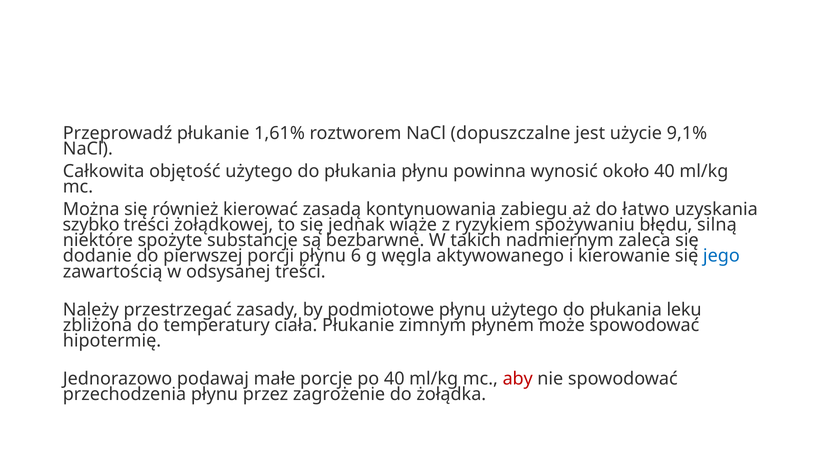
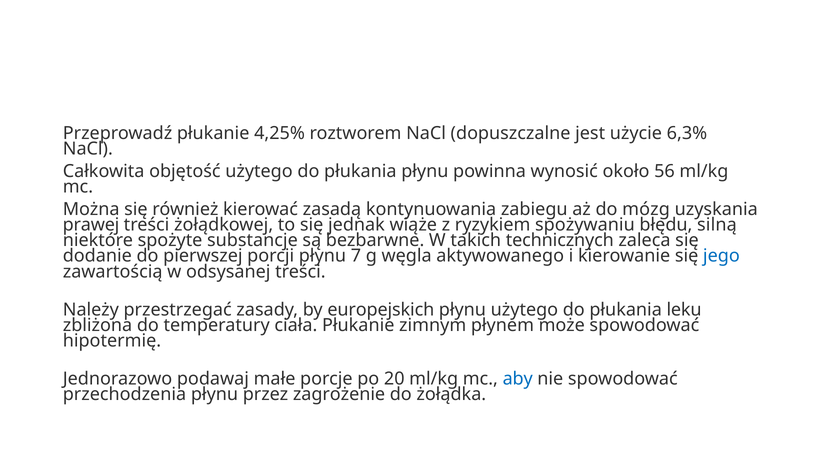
1,61%: 1,61% -> 4,25%
9,1%: 9,1% -> 6,3%
około 40: 40 -> 56
łatwo: łatwo -> mózg
szybko: szybko -> prawej
nadmiernym: nadmiernym -> technicznych
6: 6 -> 7
podmiotowe: podmiotowe -> europejskich
po 40: 40 -> 20
aby colour: red -> blue
